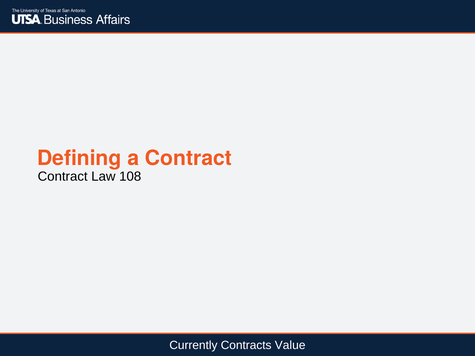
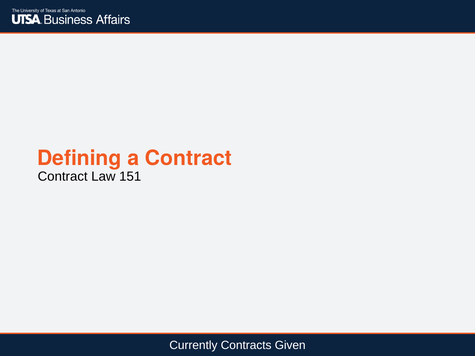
108: 108 -> 151
Value: Value -> Given
